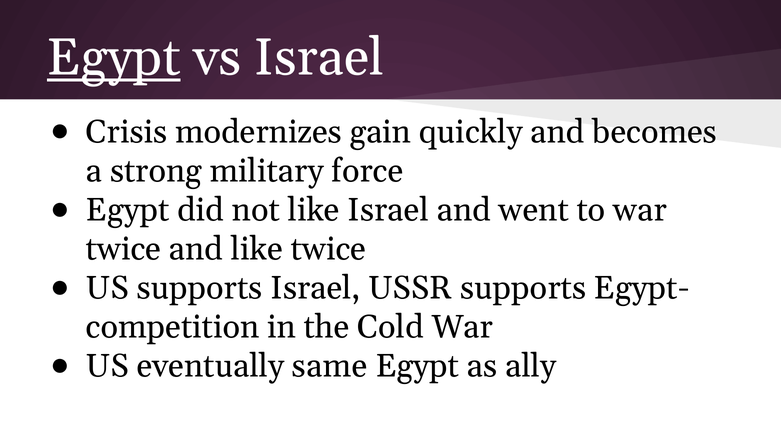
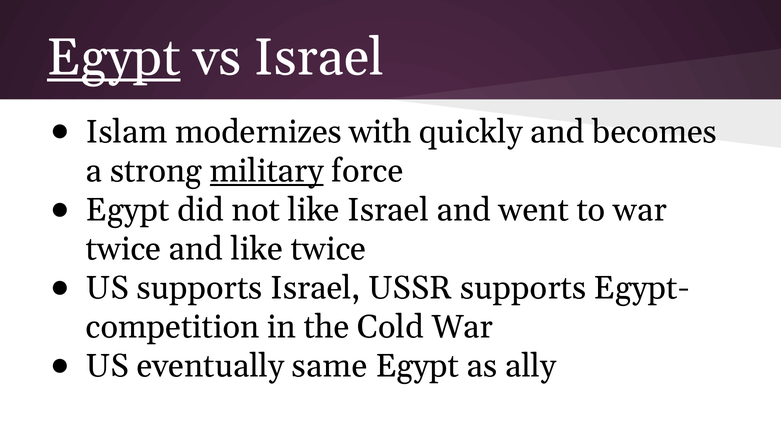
Crisis: Crisis -> Islam
gain: gain -> with
military underline: none -> present
